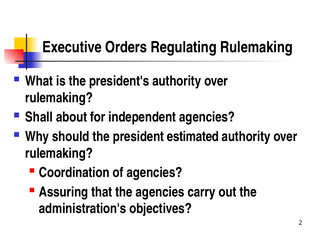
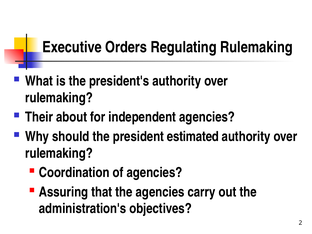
Shall: Shall -> Their
